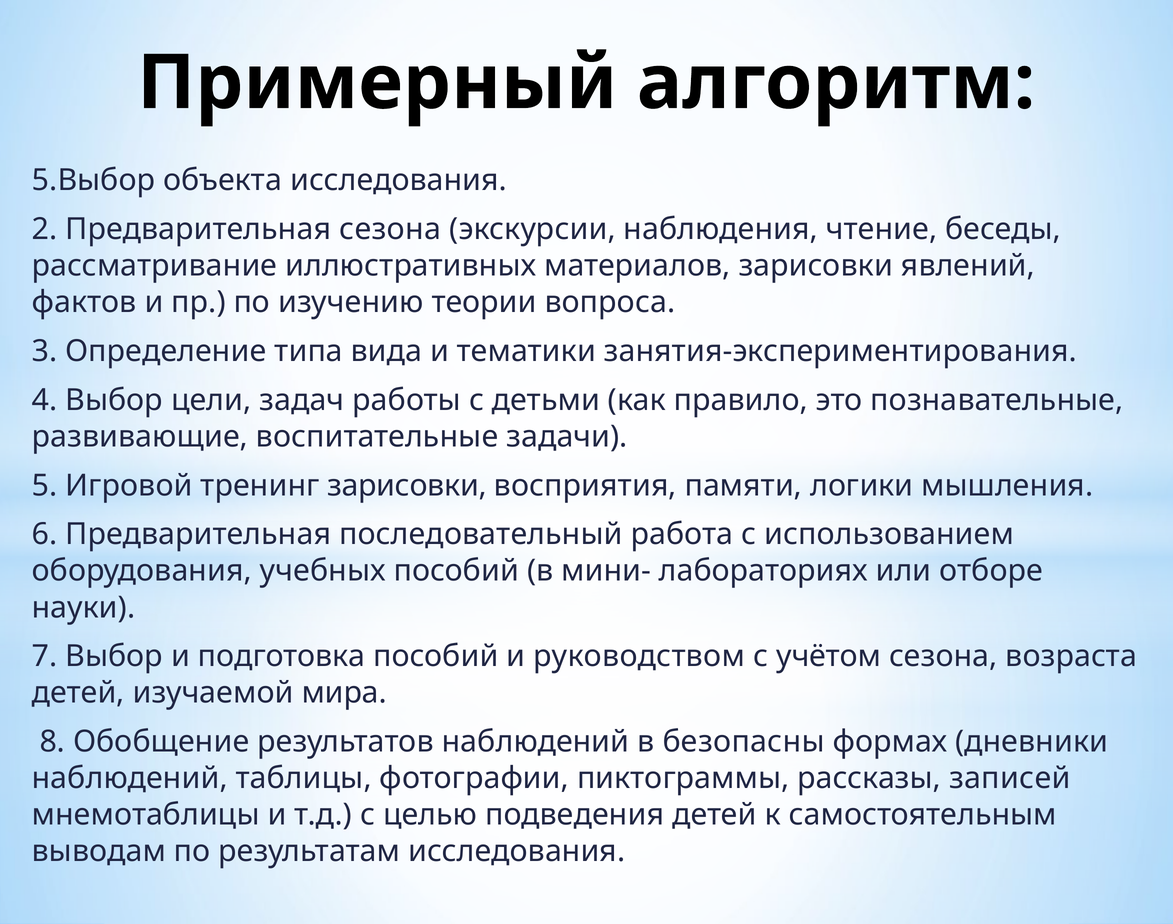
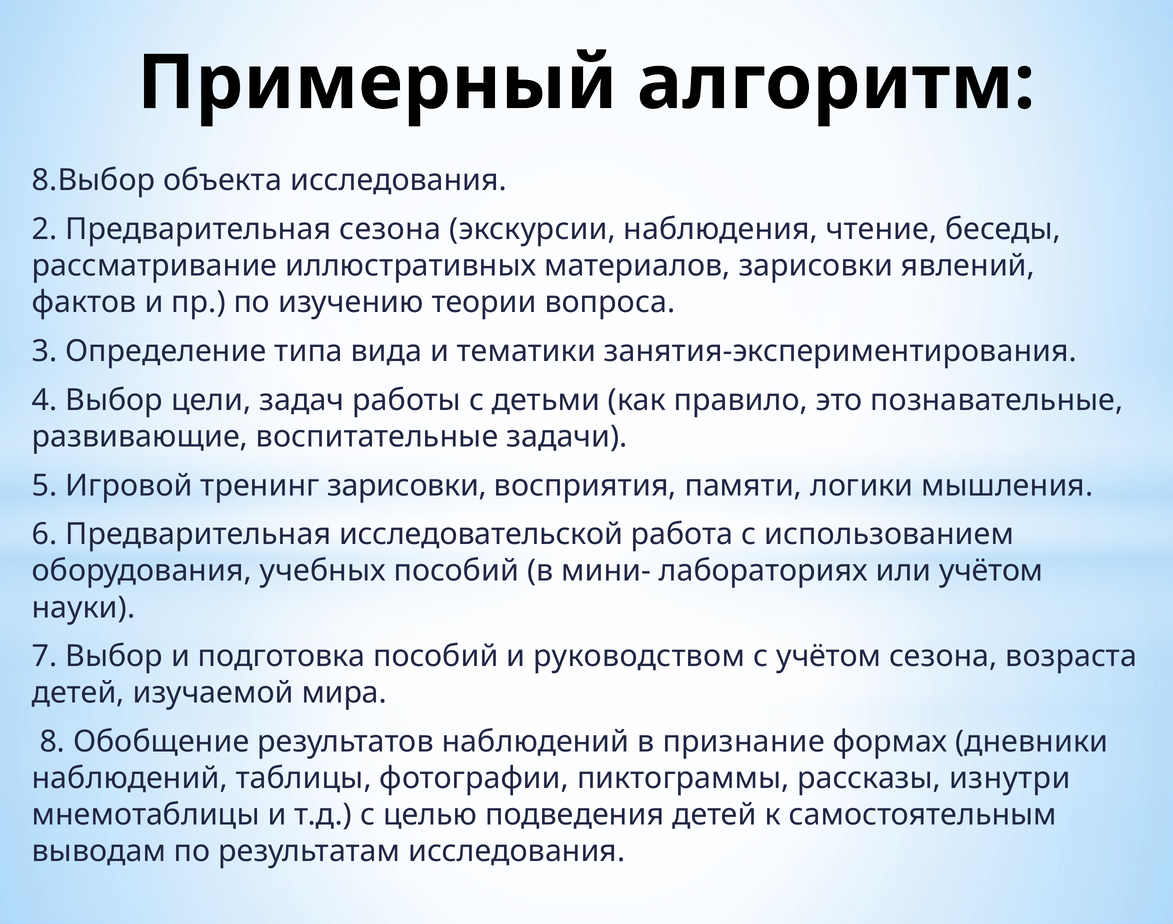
5.Выбор: 5.Выбор -> 8.Выбор
последовательный: последовательный -> исследовательской
или отборе: отборе -> учётом
безопасны: безопасны -> признание
записей: записей -> изнутри
